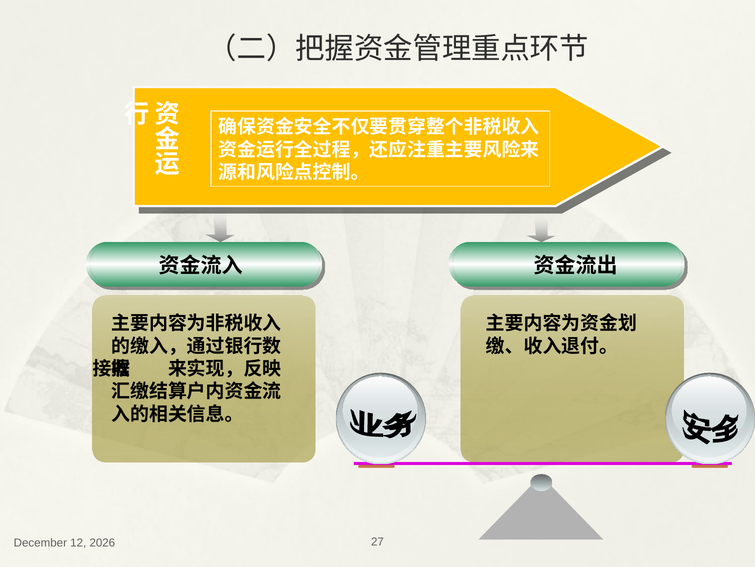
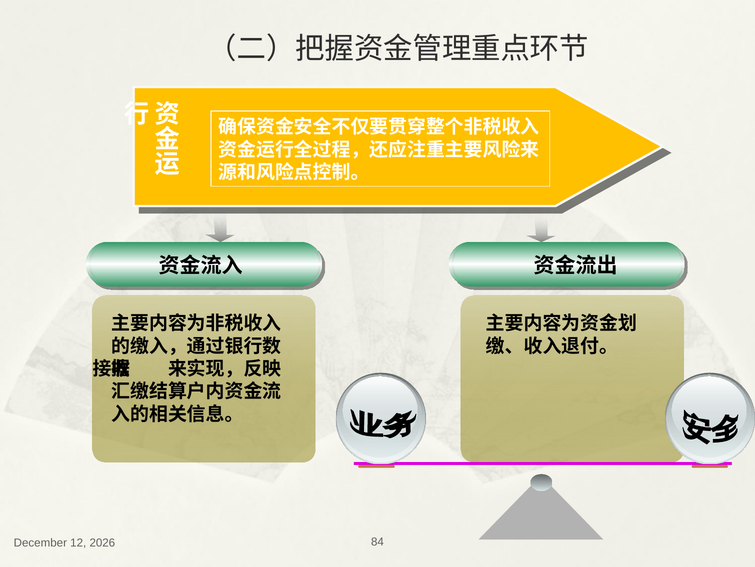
27: 27 -> 84
